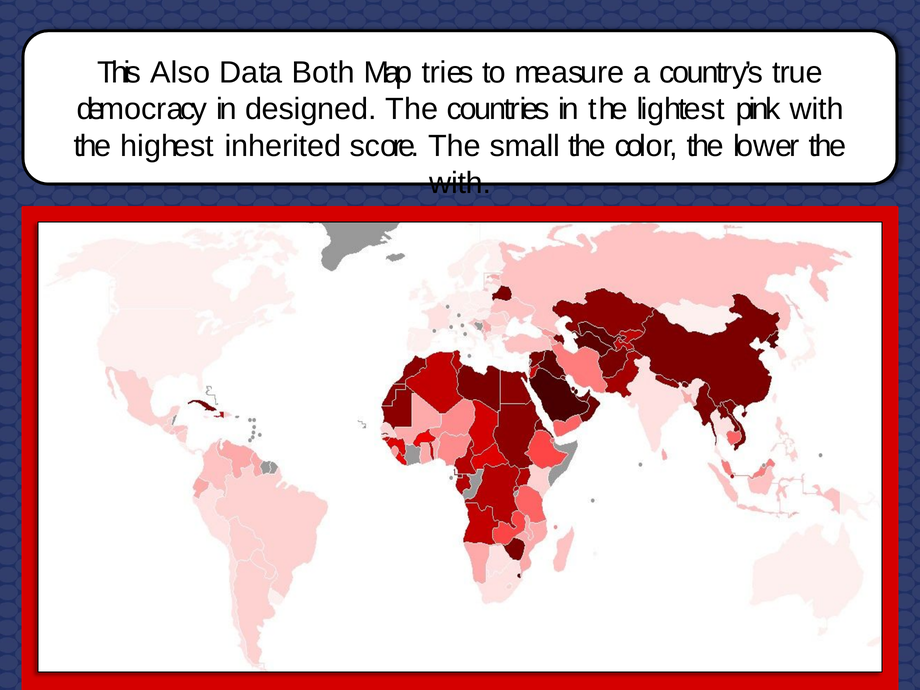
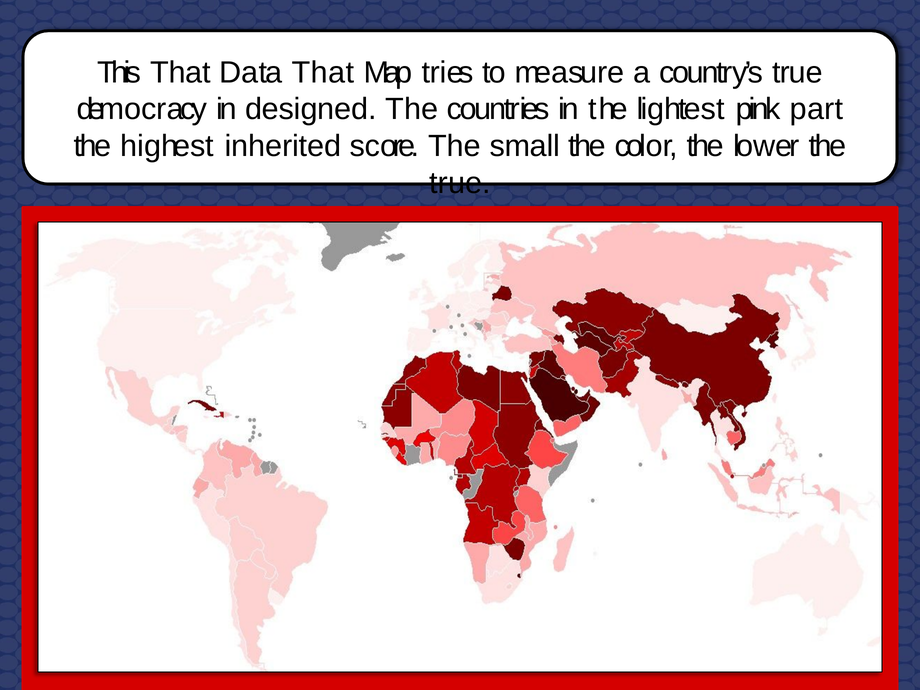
This Also: Also -> That
Data Both: Both -> That
pink with: with -> part
with at (460, 183): with -> true
